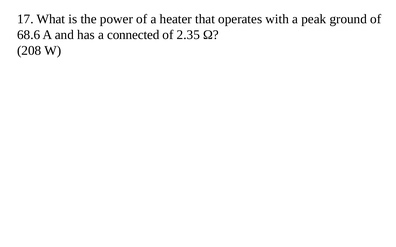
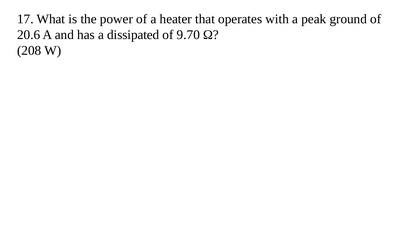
68.6: 68.6 -> 20.6
connected: connected -> dissipated
2.35: 2.35 -> 9.70
